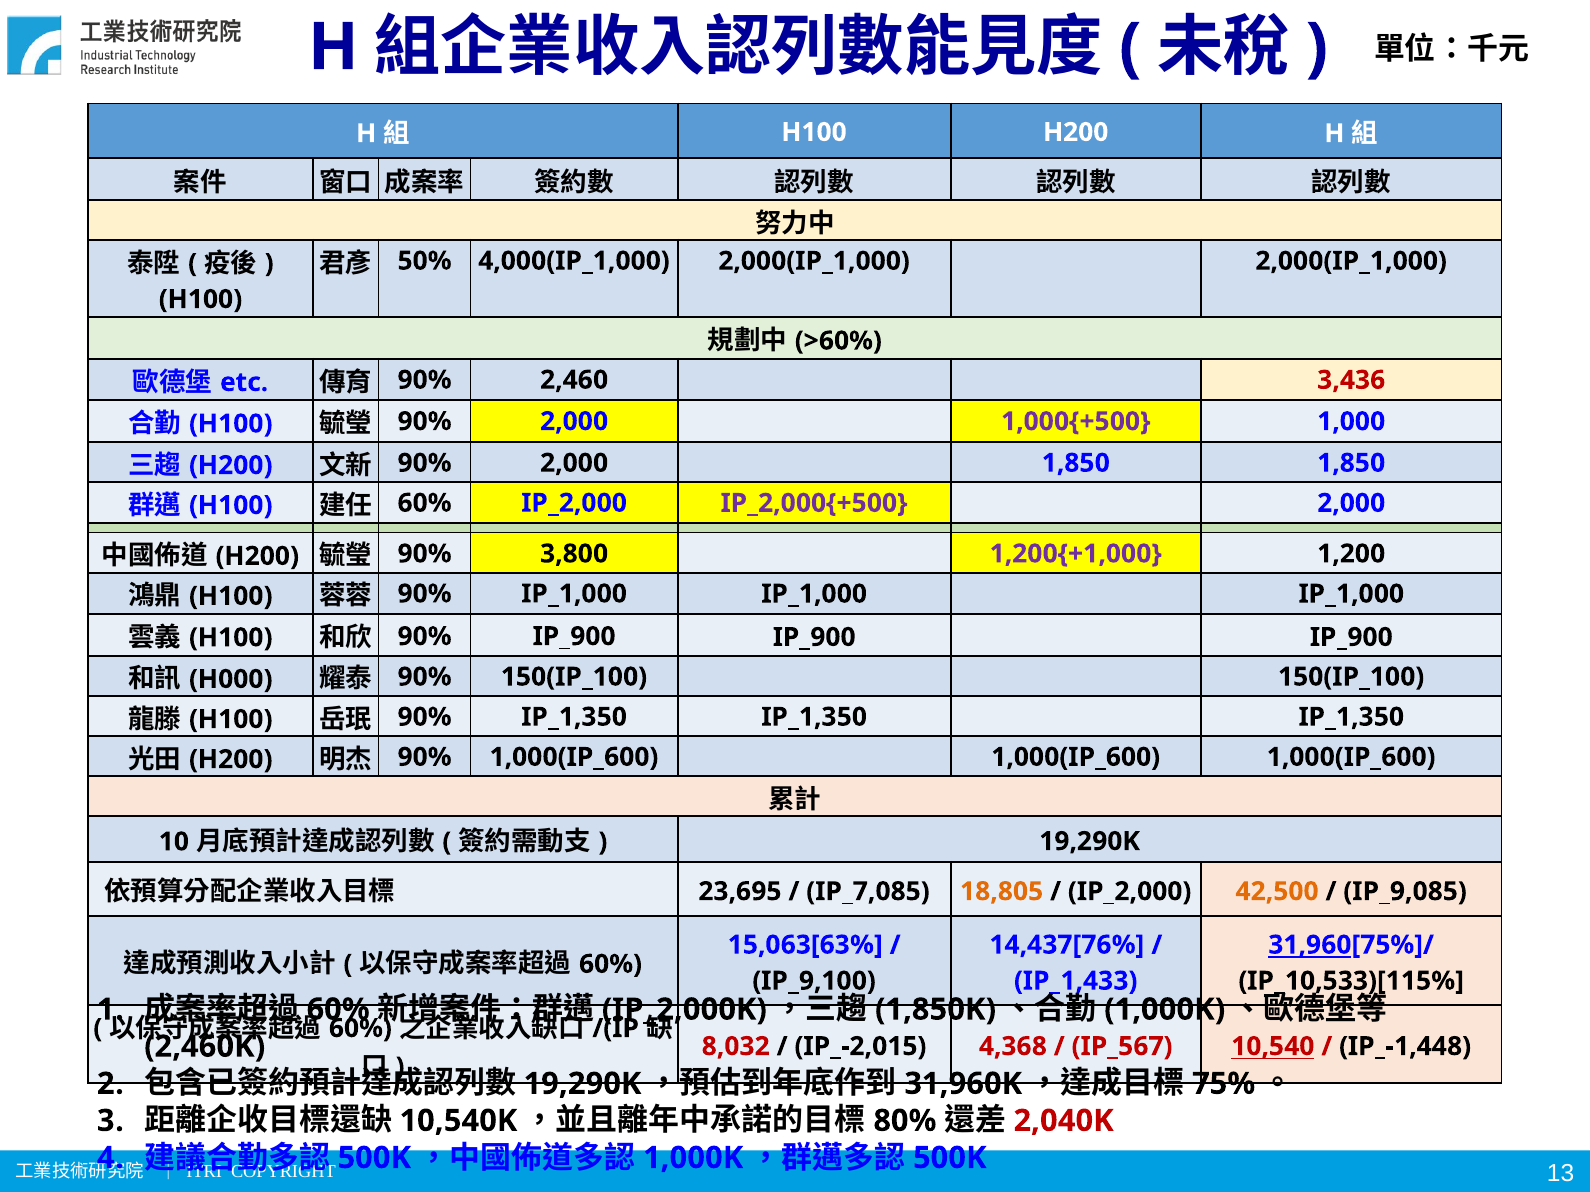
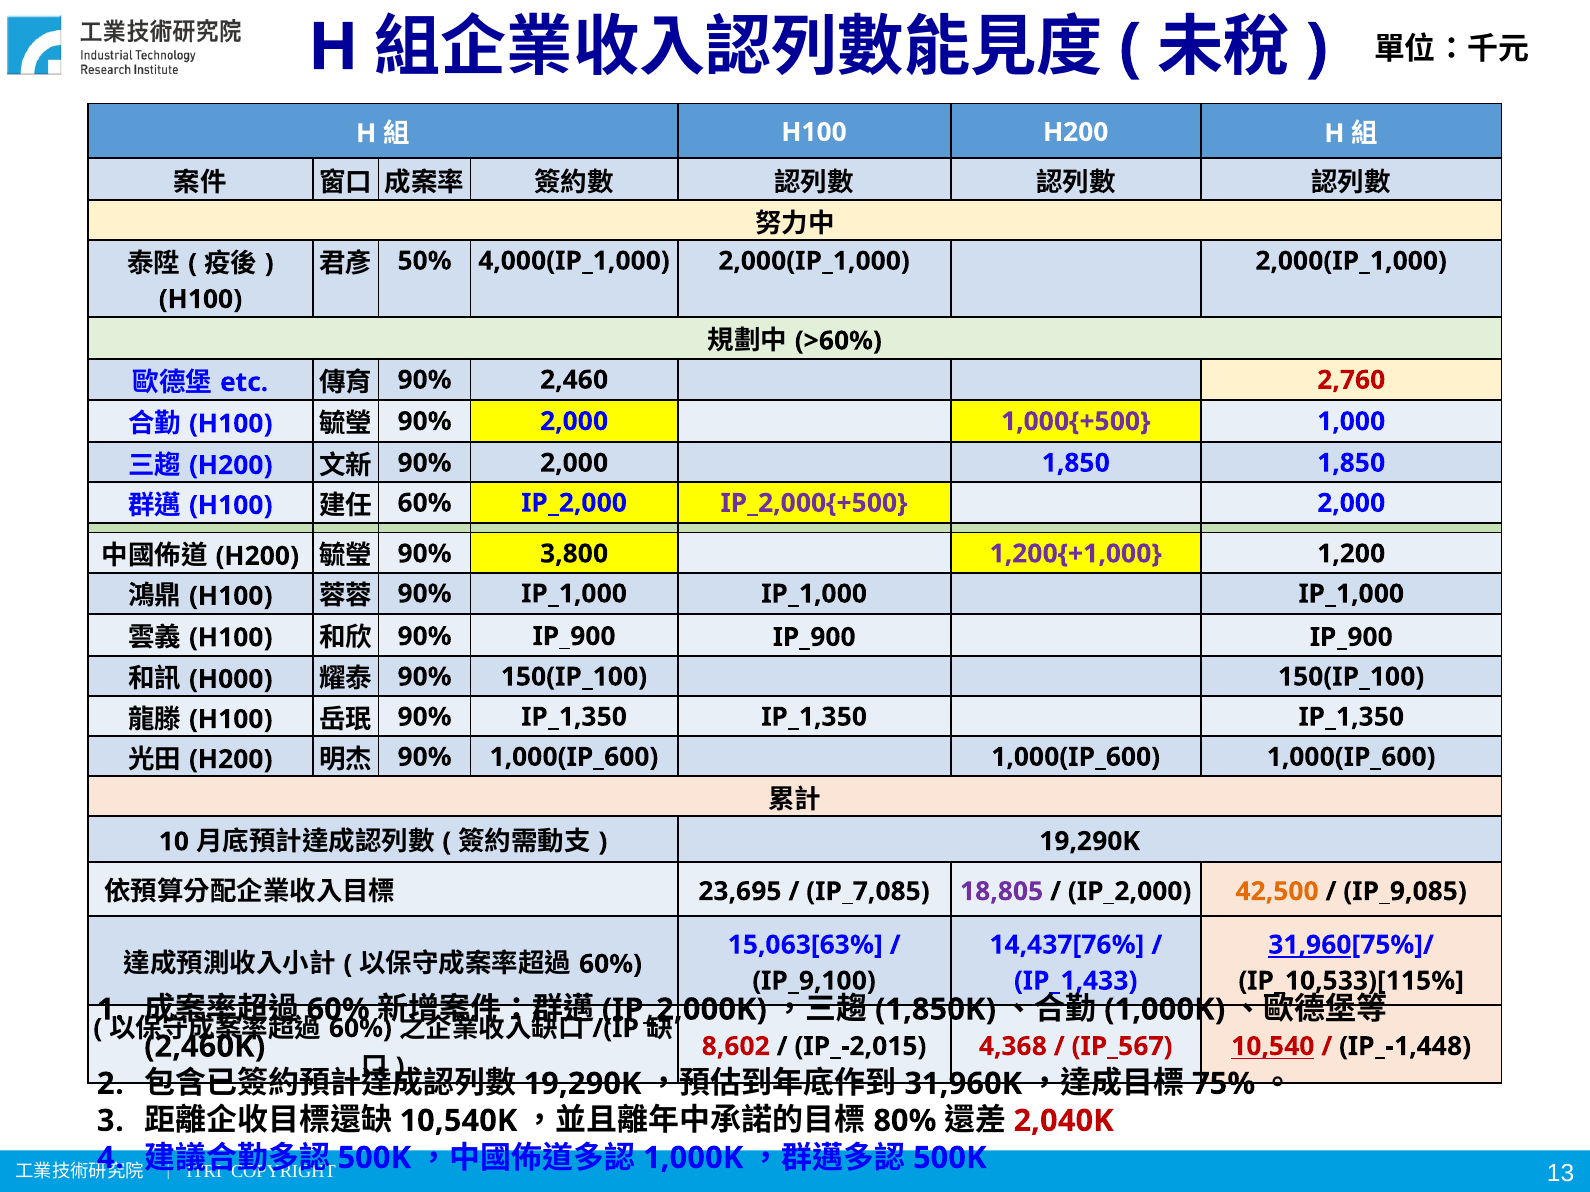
3,436: 3,436 -> 2,760
18,805 colour: orange -> purple
8,032: 8,032 -> 8,602
